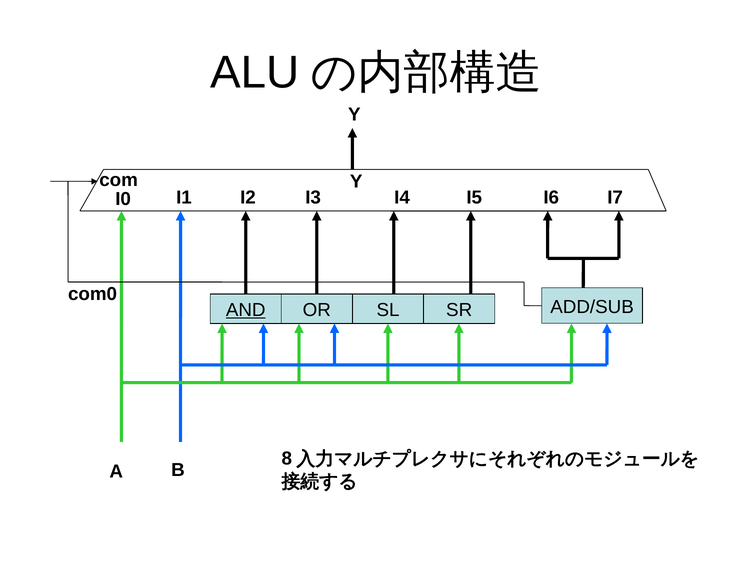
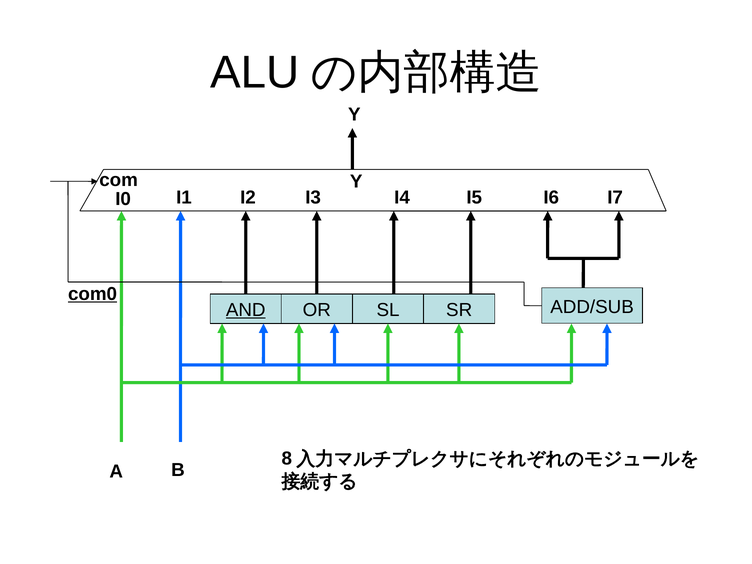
com0 underline: none -> present
